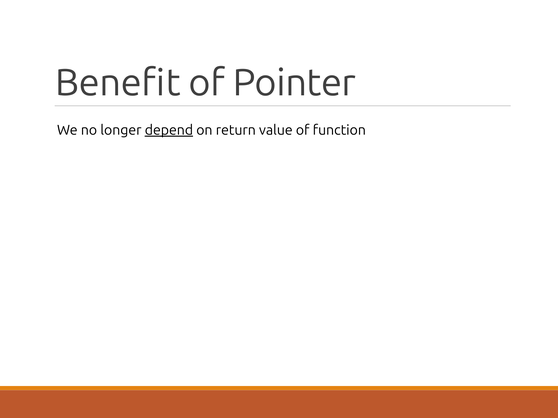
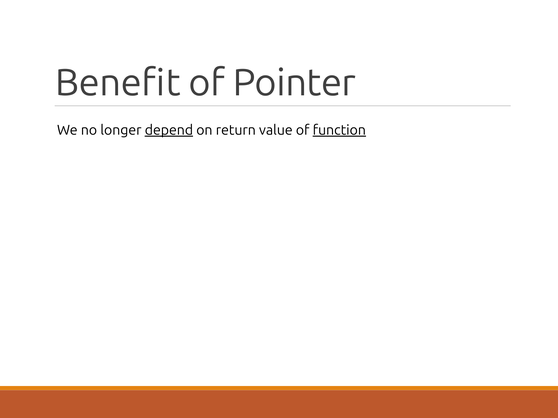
function underline: none -> present
